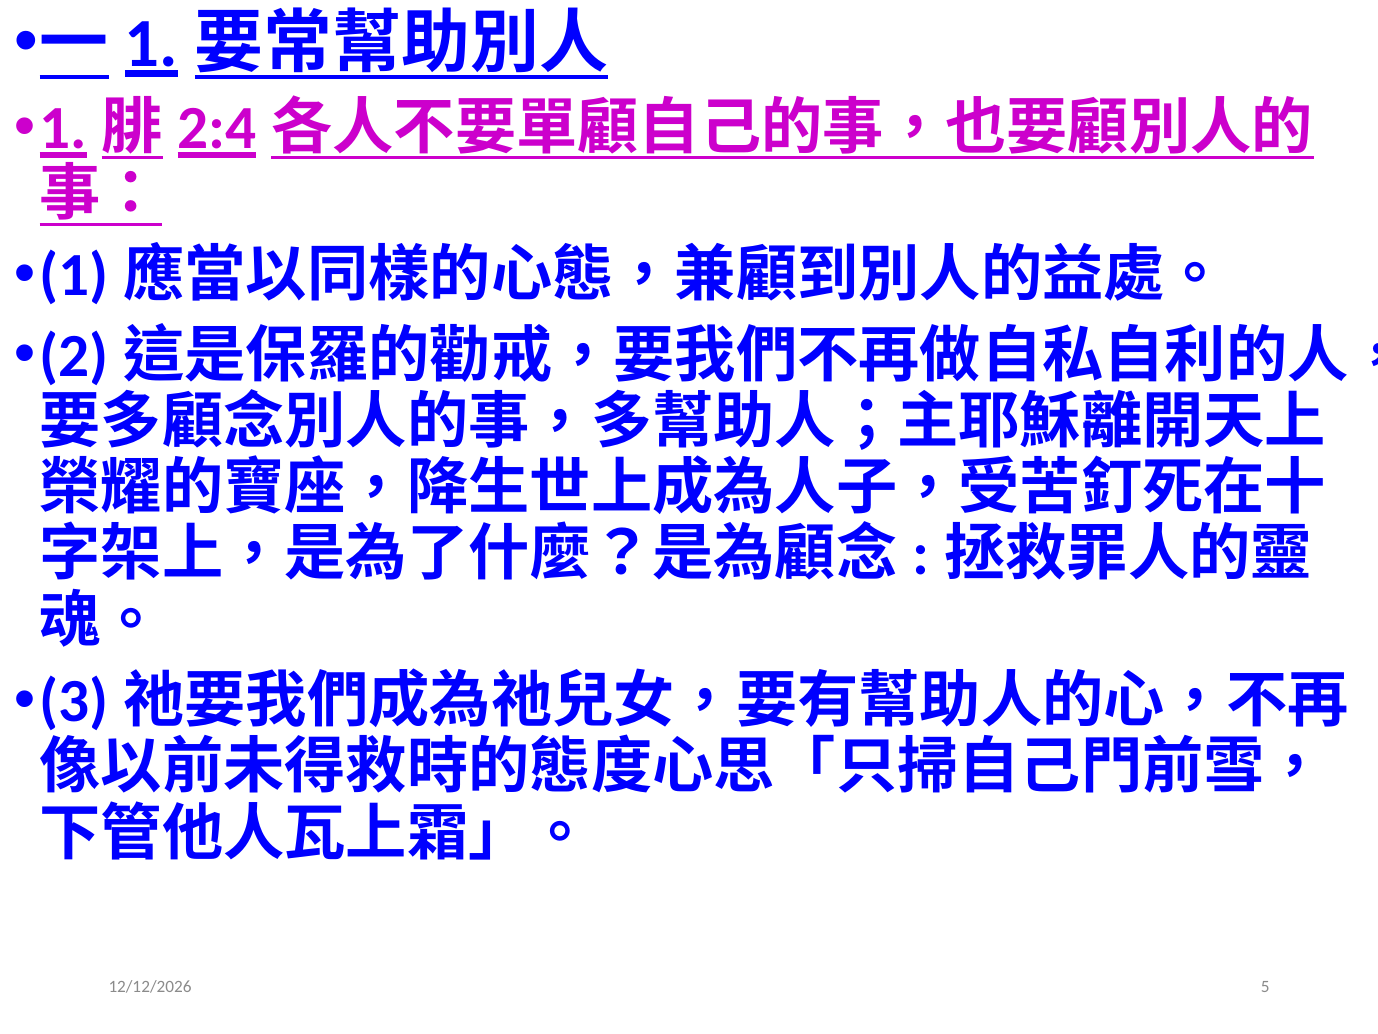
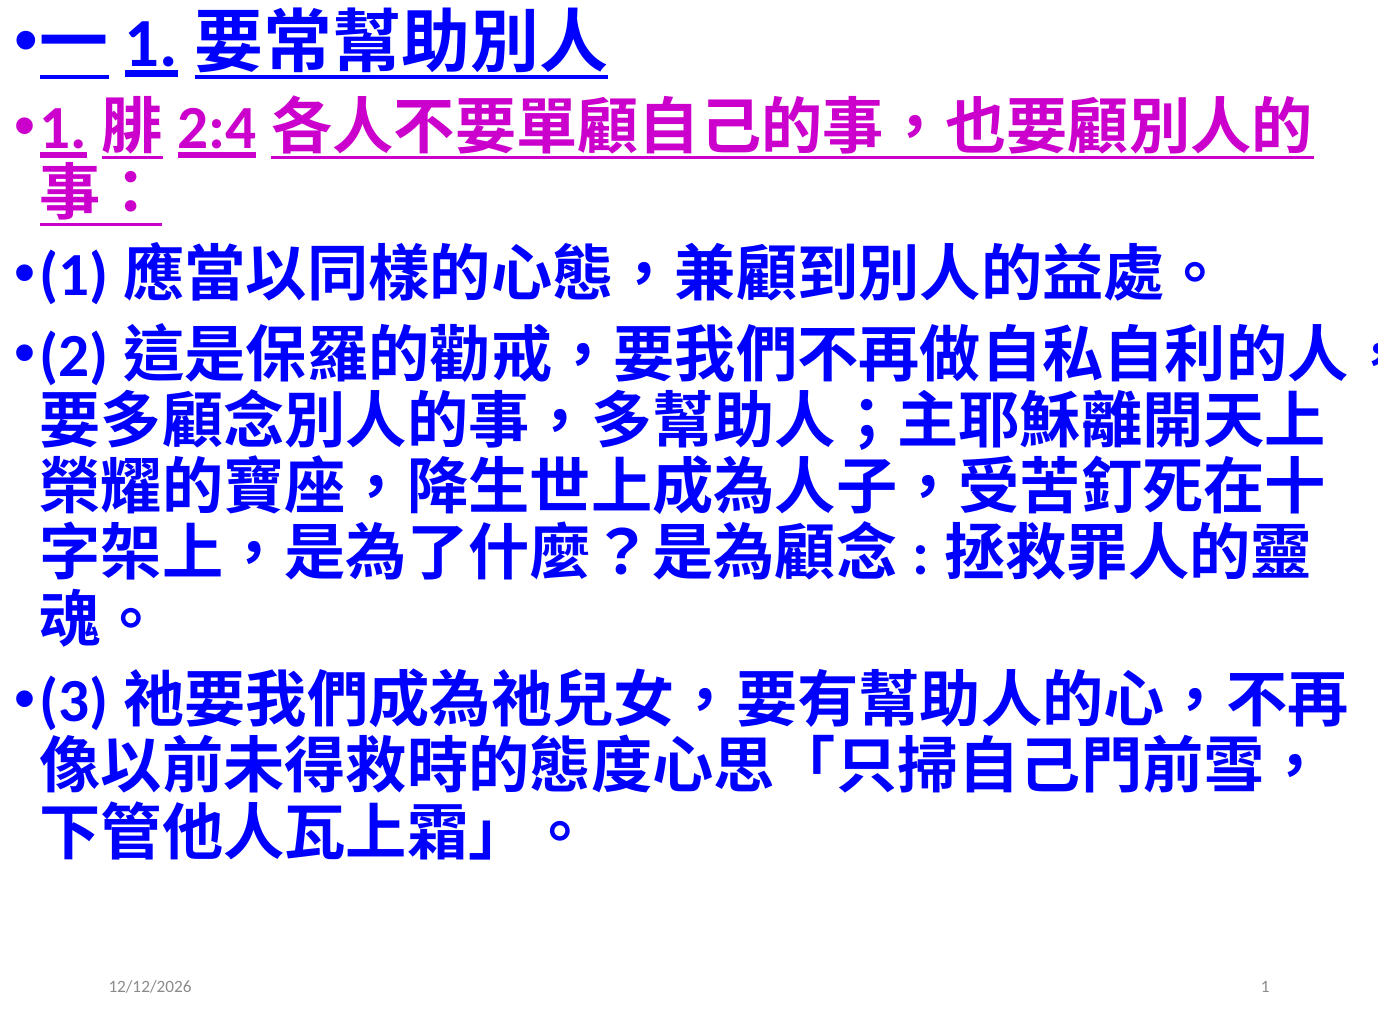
5: 5 -> 1
